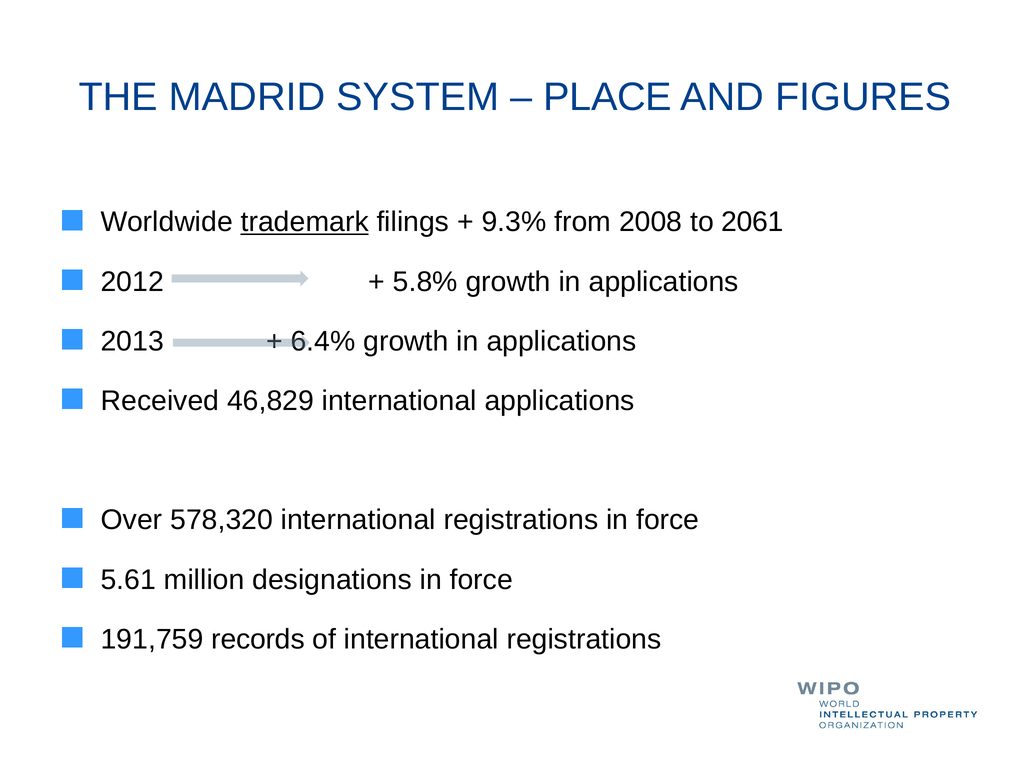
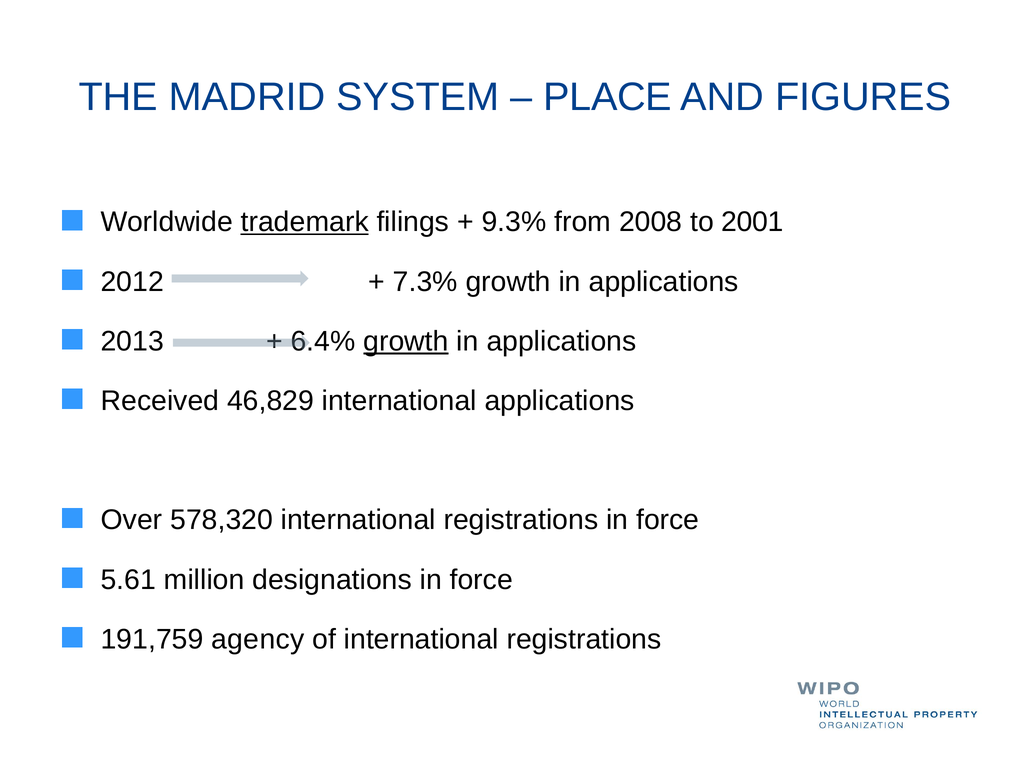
2061: 2061 -> 2001
5.8%: 5.8% -> 7.3%
growth at (406, 342) underline: none -> present
records: records -> agency
